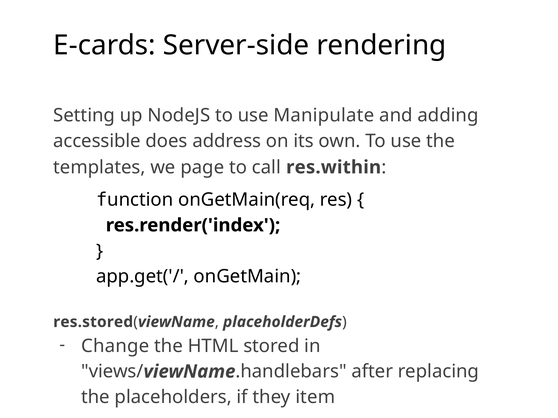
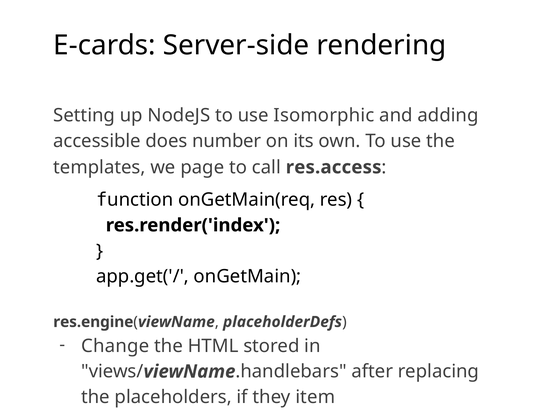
Manipulate: Manipulate -> Isomorphic
address: address -> number
res.within: res.within -> res.access
res.stored: res.stored -> res.engine
